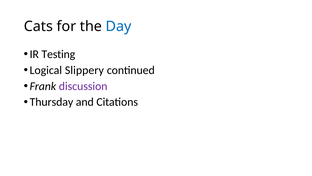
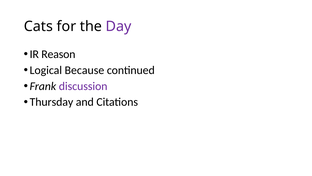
Day colour: blue -> purple
Testing: Testing -> Reason
Slippery: Slippery -> Because
